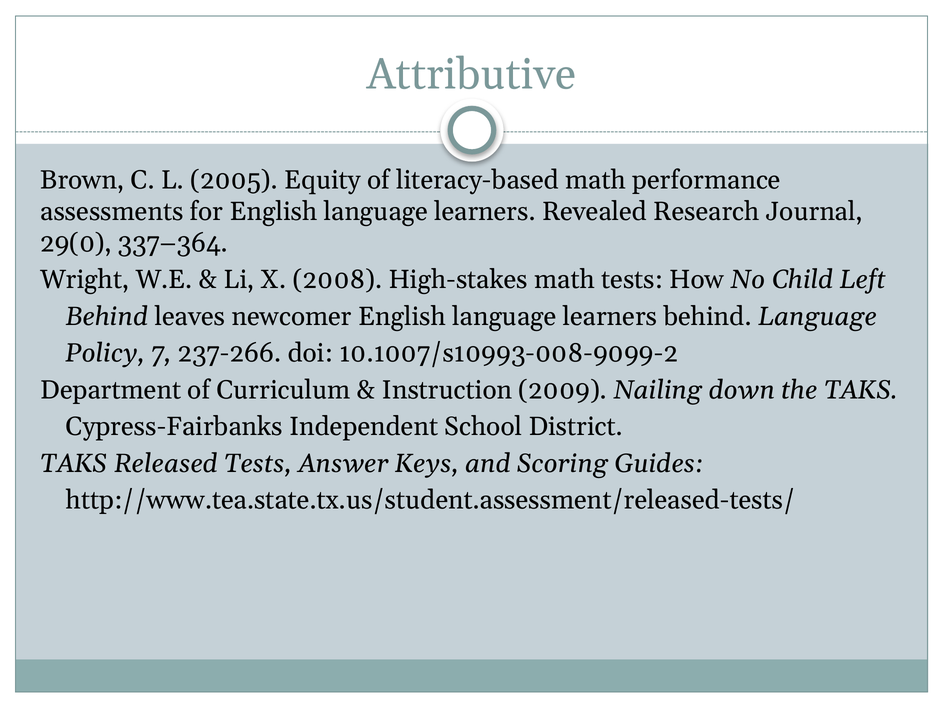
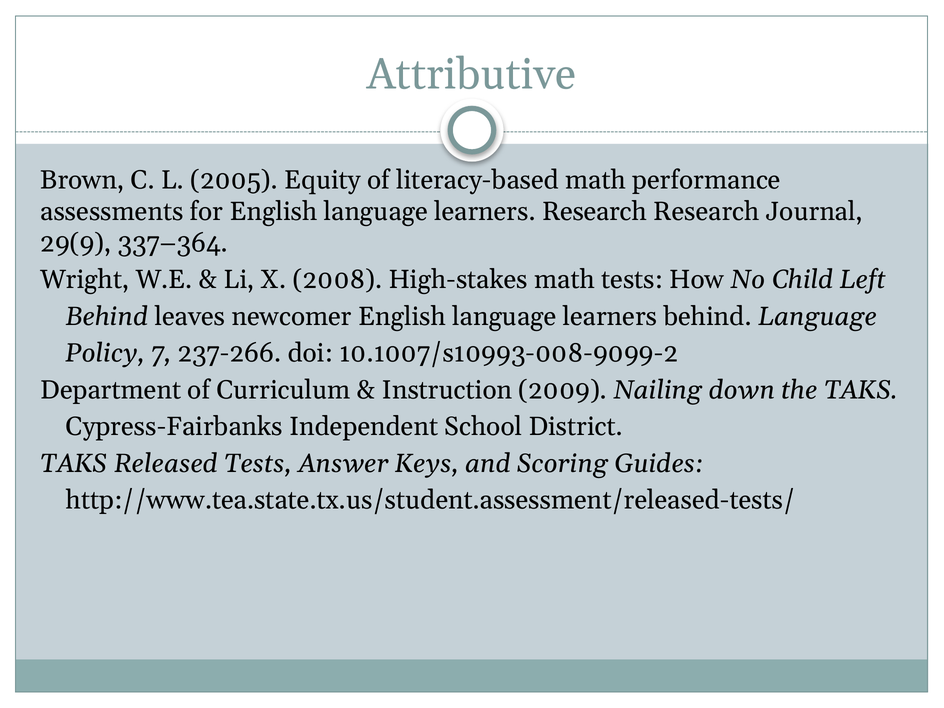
learners Revealed: Revealed -> Research
29(0: 29(0 -> 29(9
